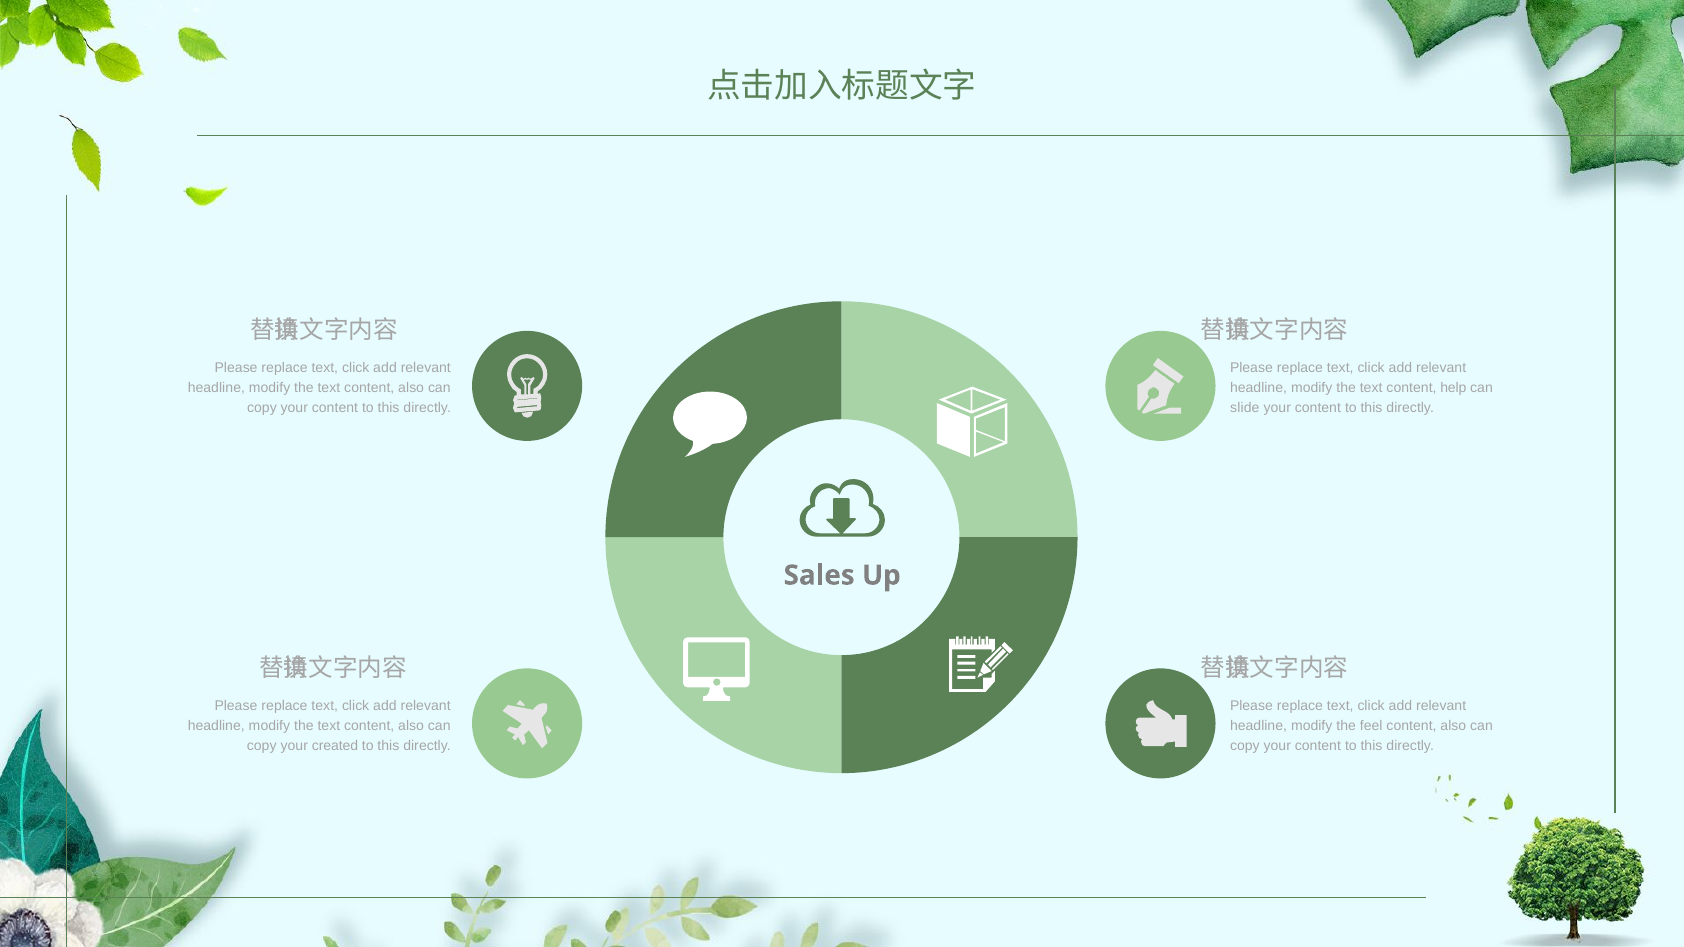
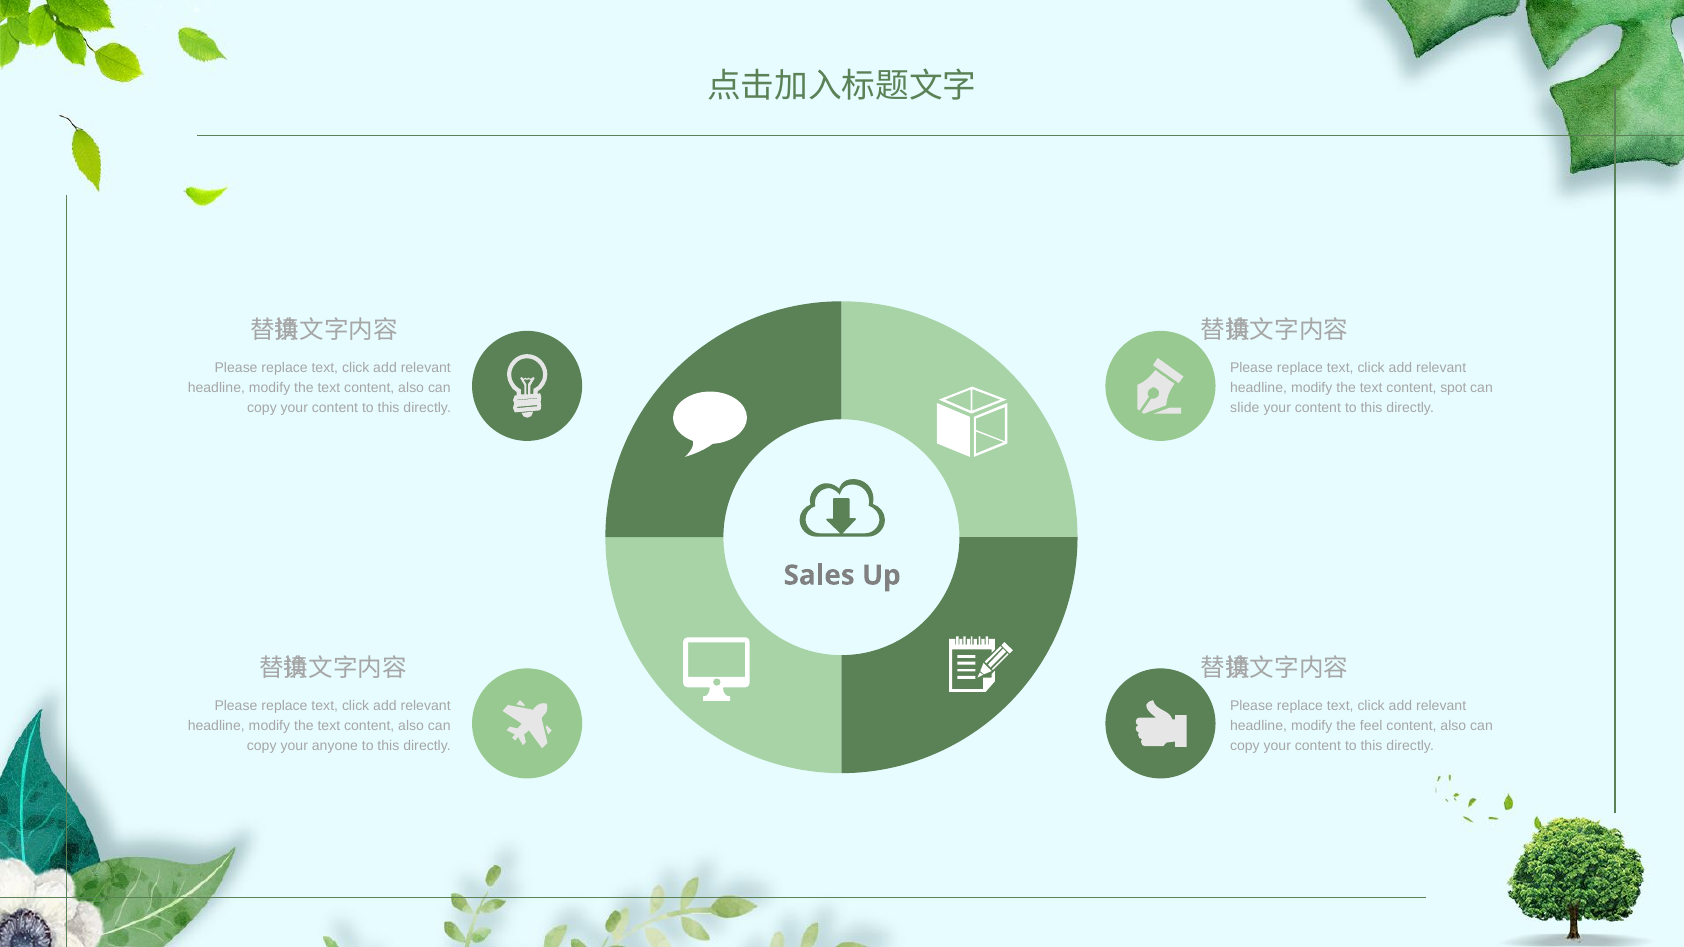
help: help -> spot
created: created -> anyone
